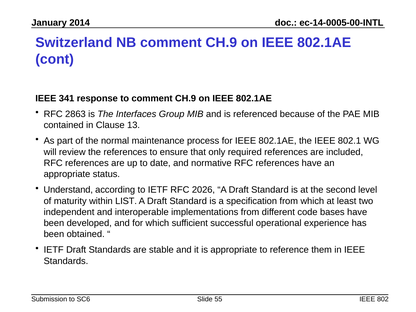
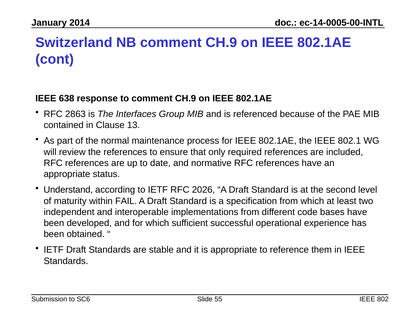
341: 341 -> 638
LIST: LIST -> FAIL
